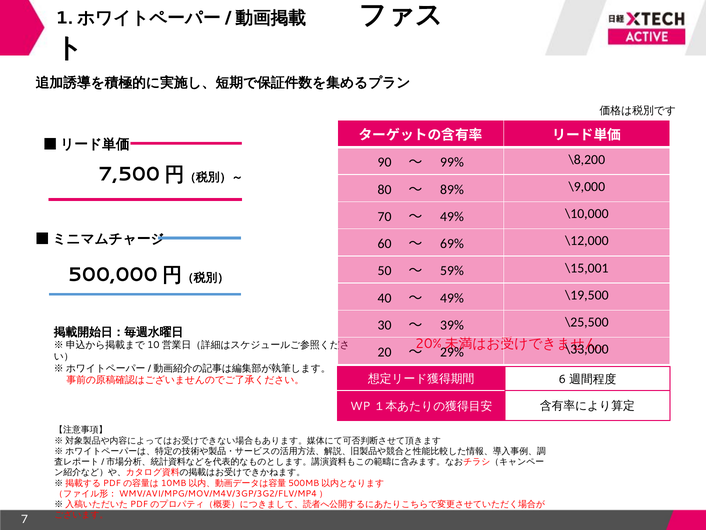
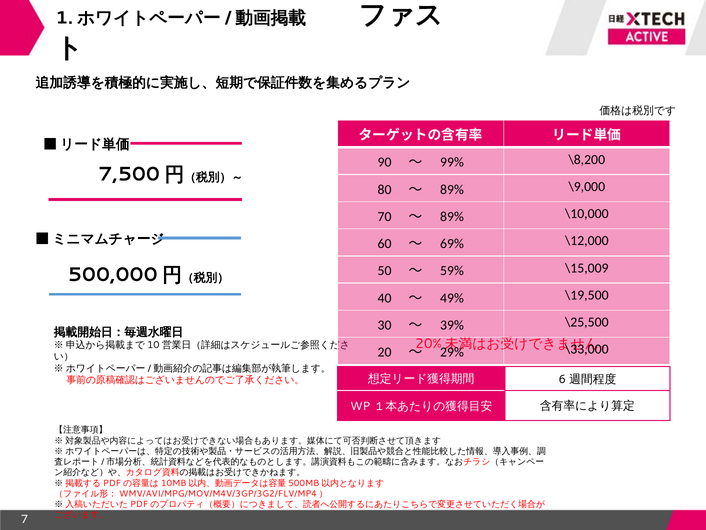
49% at (452, 216): 49% -> 89%
\15,001: \15,001 -> \15,009
